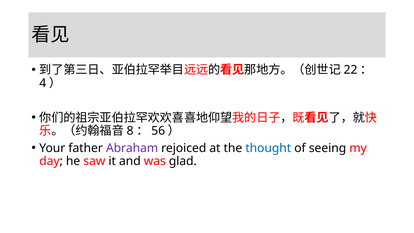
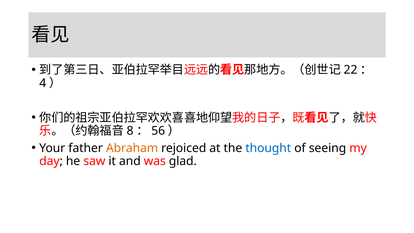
Abraham colour: purple -> orange
